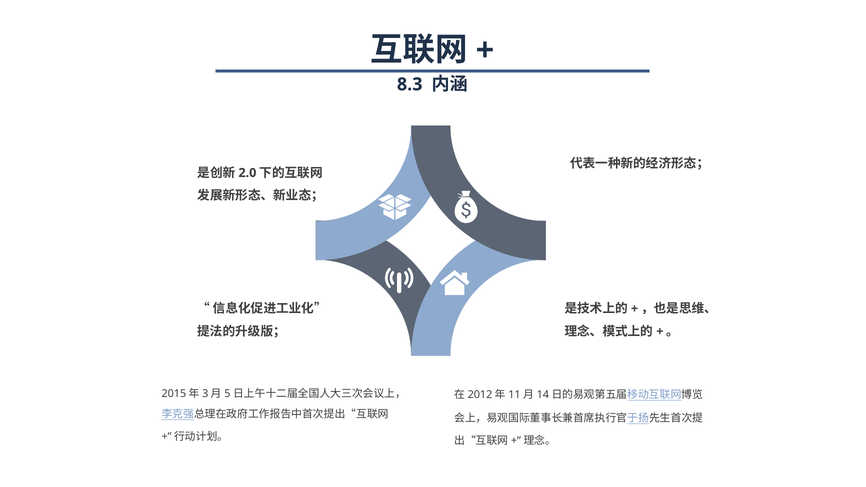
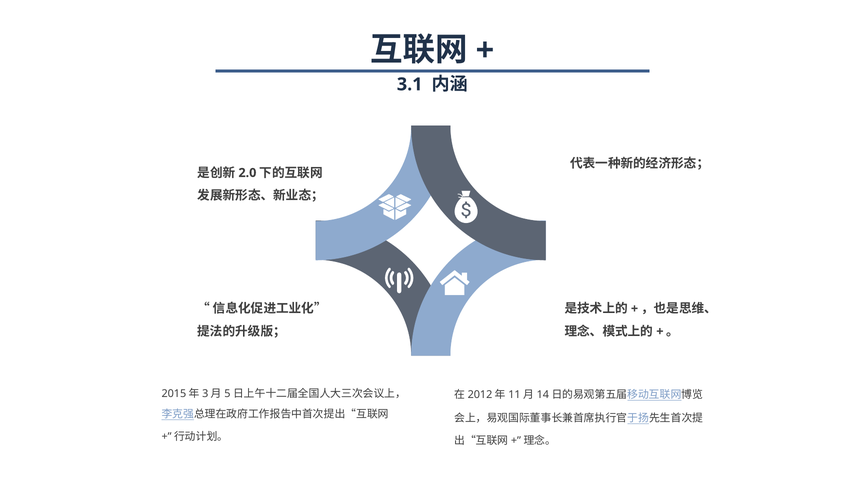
8.3: 8.3 -> 3.1
